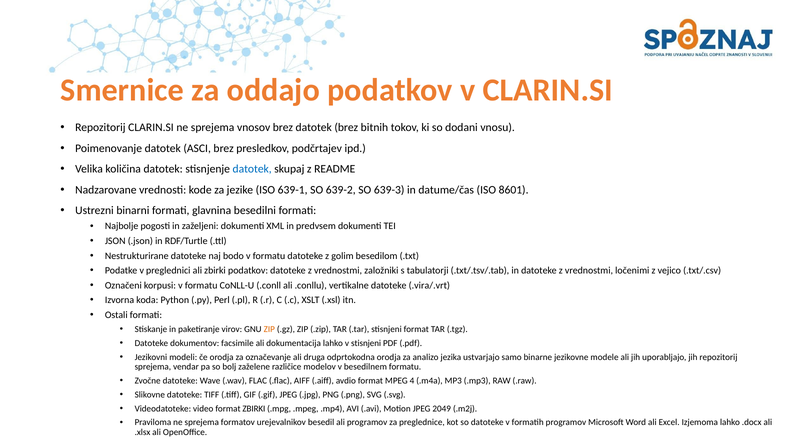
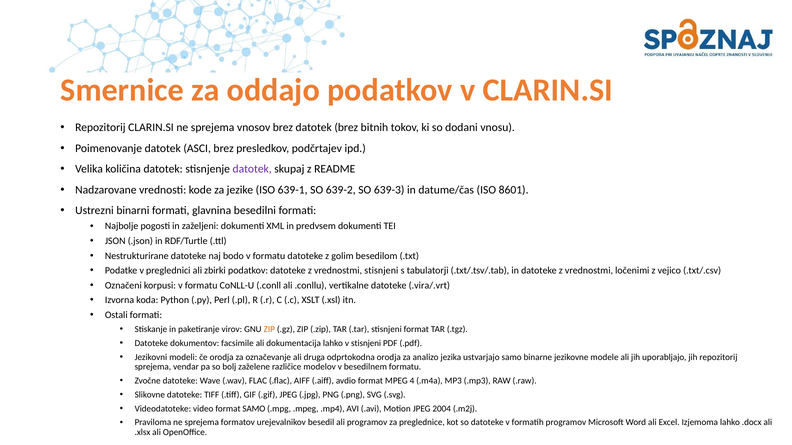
datotek at (252, 169) colour: blue -> purple
vrednostmi založniki: založniki -> stisnjeni
format ZBIRKI: ZBIRKI -> SAMO
2049: 2049 -> 2004
